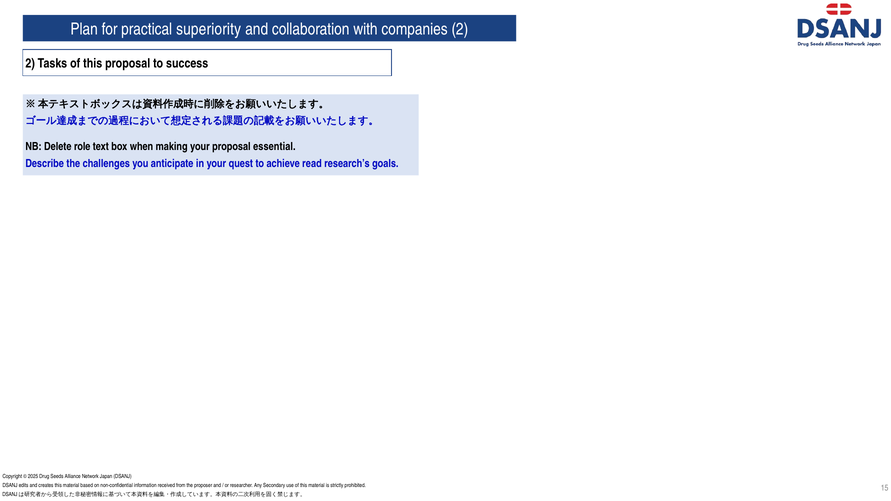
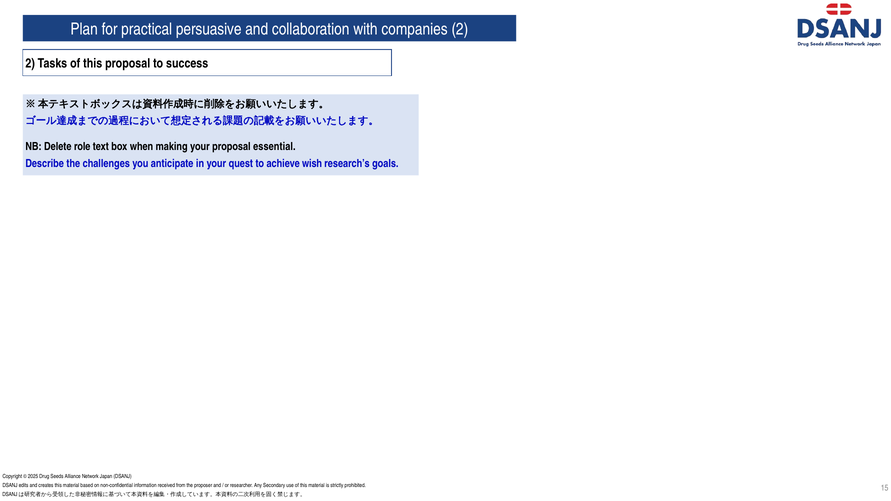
superiority: superiority -> persuasive
read: read -> wish
